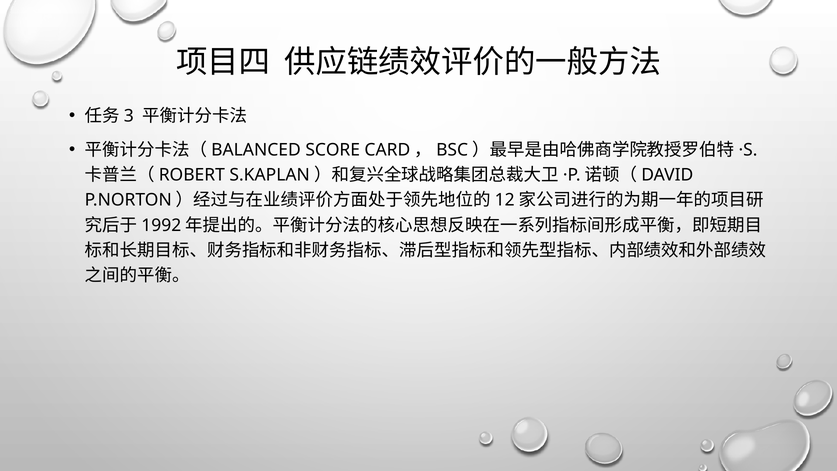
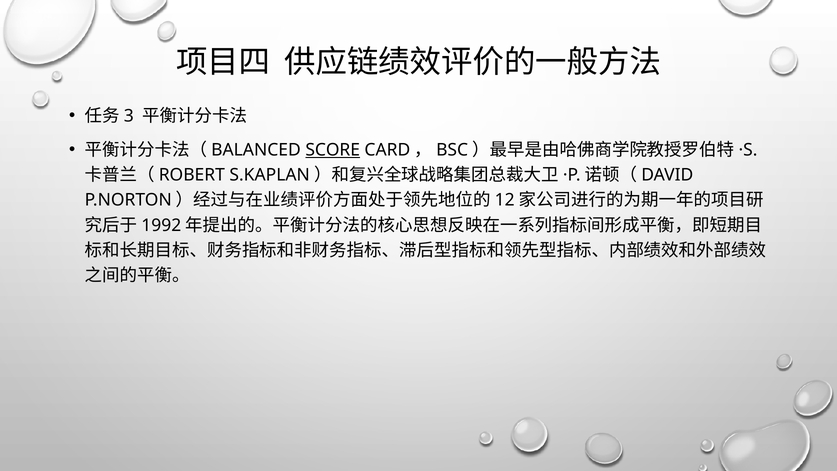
SCORE underline: none -> present
